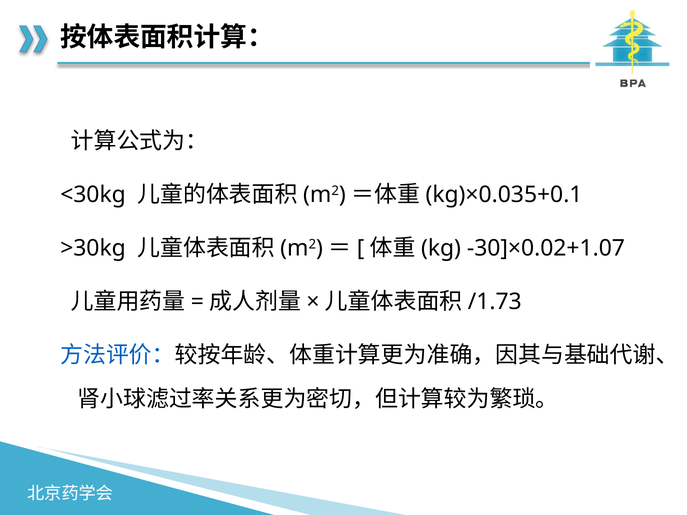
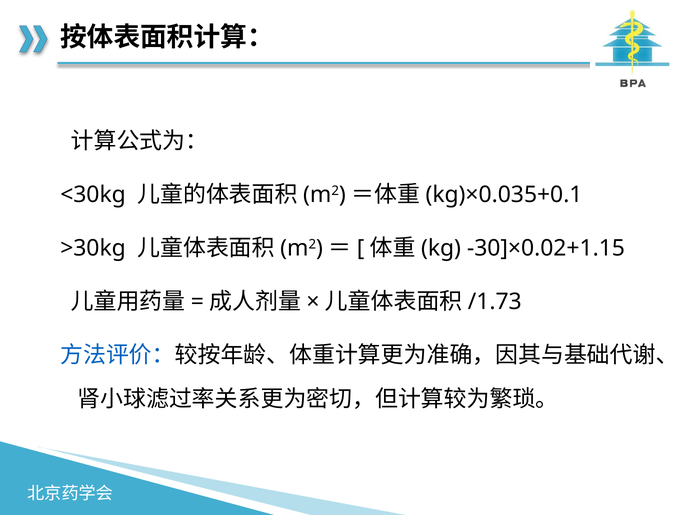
-30]×0.02+1.07: -30]×0.02+1.07 -> -30]×0.02+1.15
